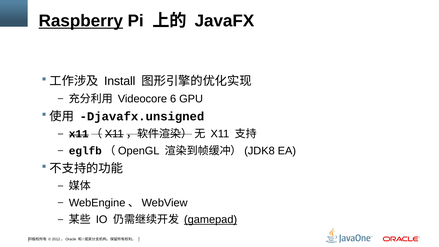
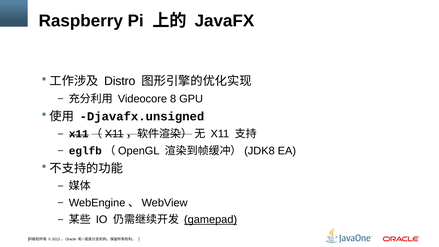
Raspberry underline: present -> none
Install: Install -> Distro
6: 6 -> 8
